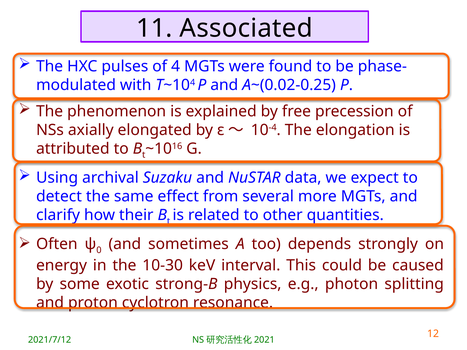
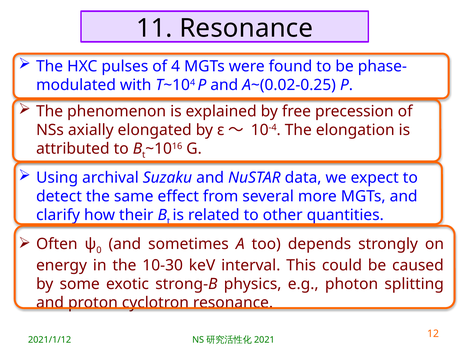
11 Associated: Associated -> Resonance
2021/7/12: 2021/7/12 -> 2021/1/12
